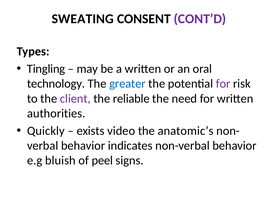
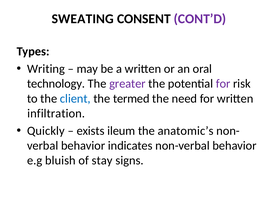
Tingling: Tingling -> Writing
greater colour: blue -> purple
client colour: purple -> blue
reliable: reliable -> termed
authorities: authorities -> infiltration
video: video -> ileum
peel: peel -> stay
